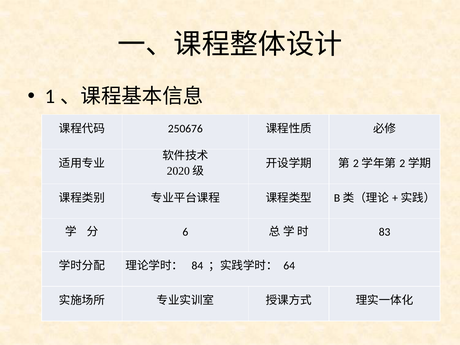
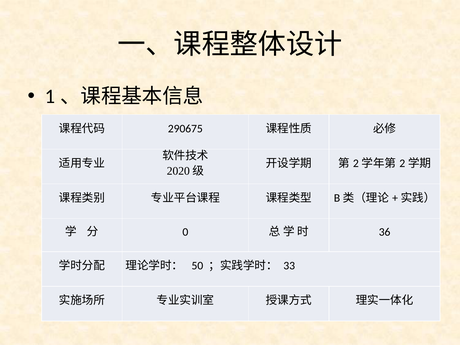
250676: 250676 -> 290675
6: 6 -> 0
83: 83 -> 36
84: 84 -> 50
64: 64 -> 33
